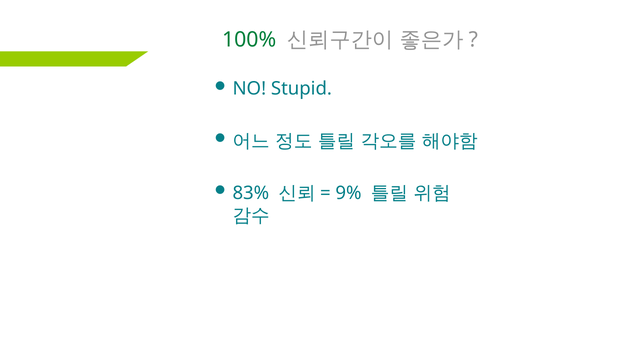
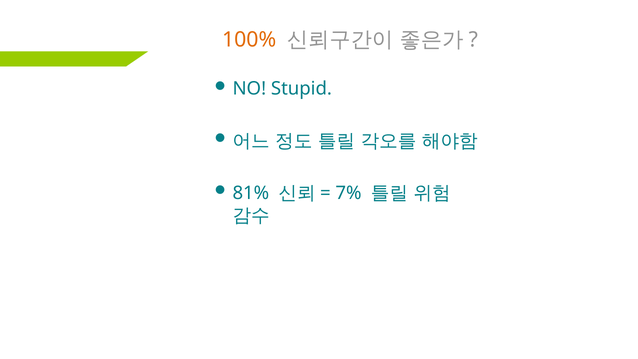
100% colour: green -> orange
83%: 83% -> 81%
9%: 9% -> 7%
